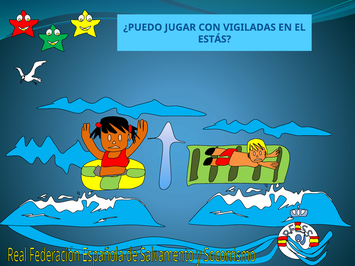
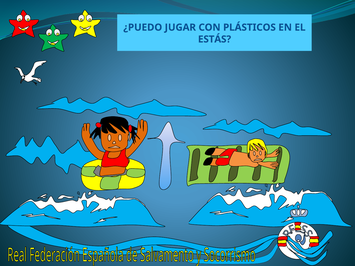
VIGILADAS: VIGILADAS -> PLÁSTICOS
